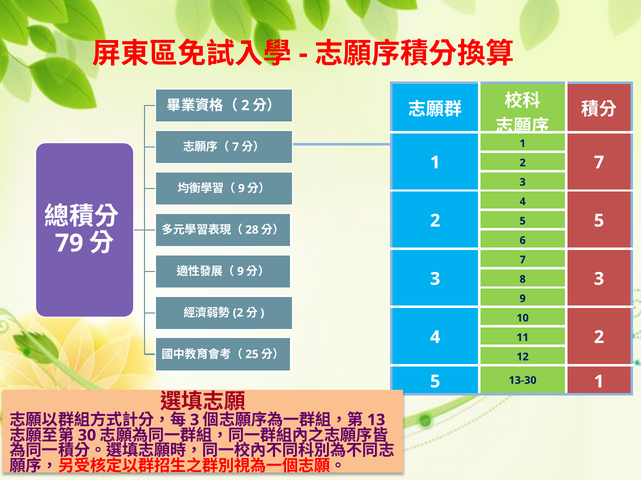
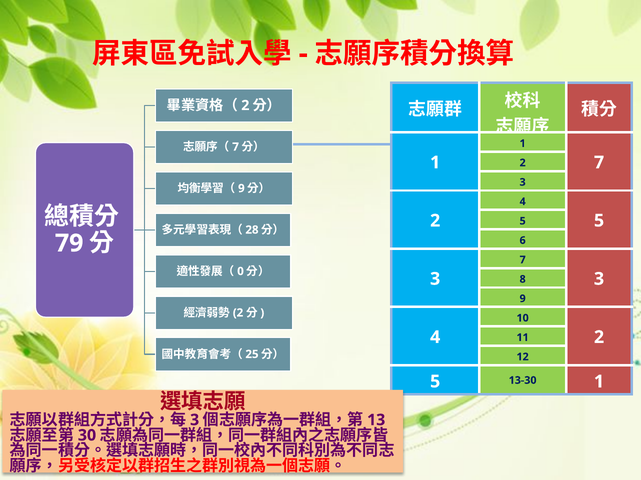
9 at (241, 272): 9 -> 0
